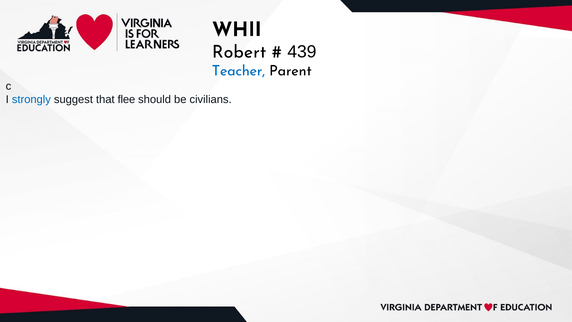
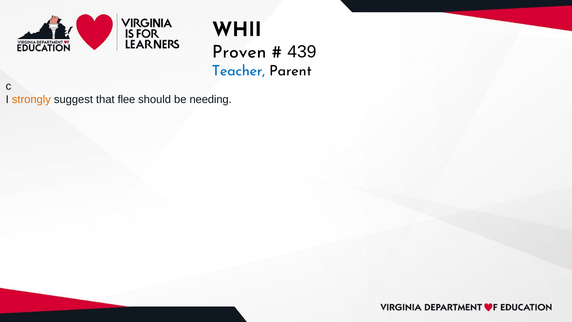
Robert: Robert -> Proven
strongly colour: blue -> orange
civilians: civilians -> needing
